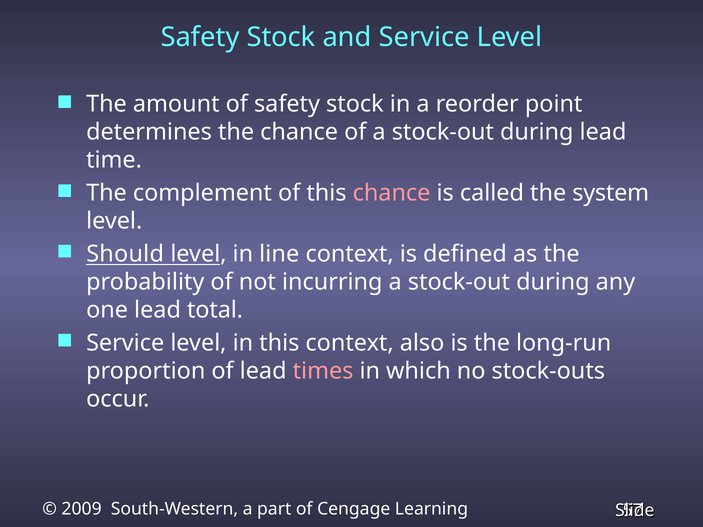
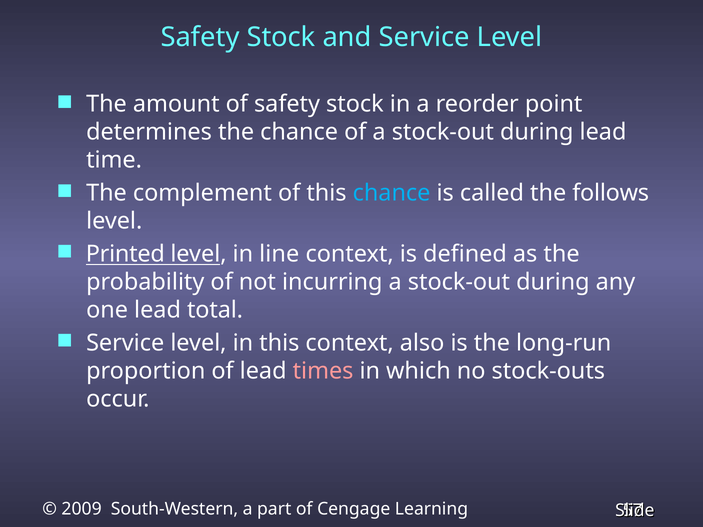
chance at (392, 193) colour: pink -> light blue
system: system -> follows
Should: Should -> Printed
